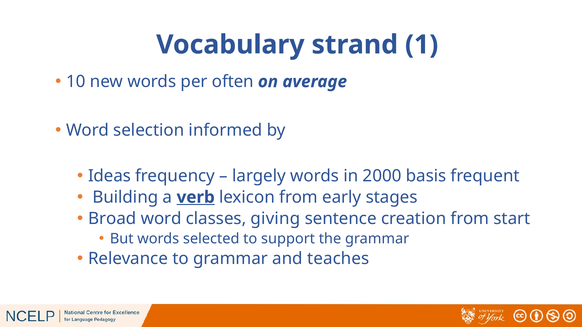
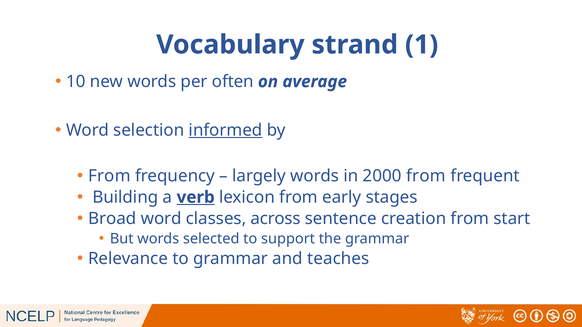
informed underline: none -> present
Ideas at (109, 176): Ideas -> From
2000 basis: basis -> from
giving: giving -> across
